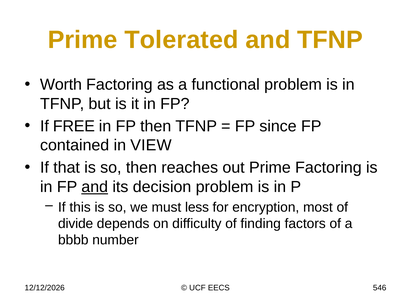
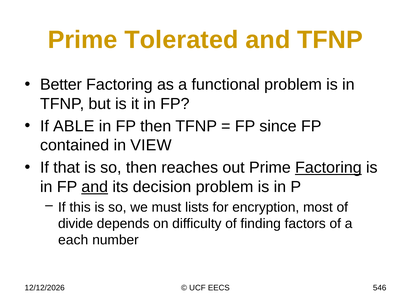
Worth: Worth -> Better
FREE: FREE -> ABLE
Factoring at (328, 168) underline: none -> present
less: less -> lists
bbbb: bbbb -> each
